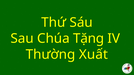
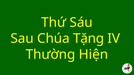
Xuất: Xuất -> Hiện
